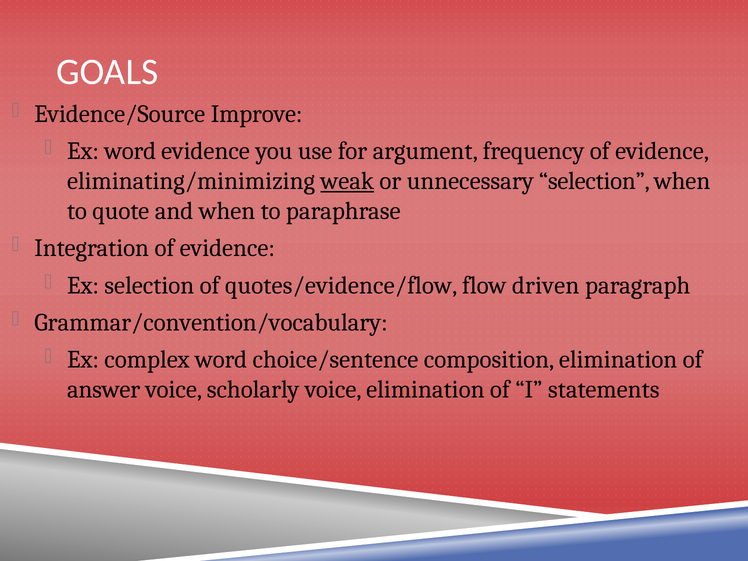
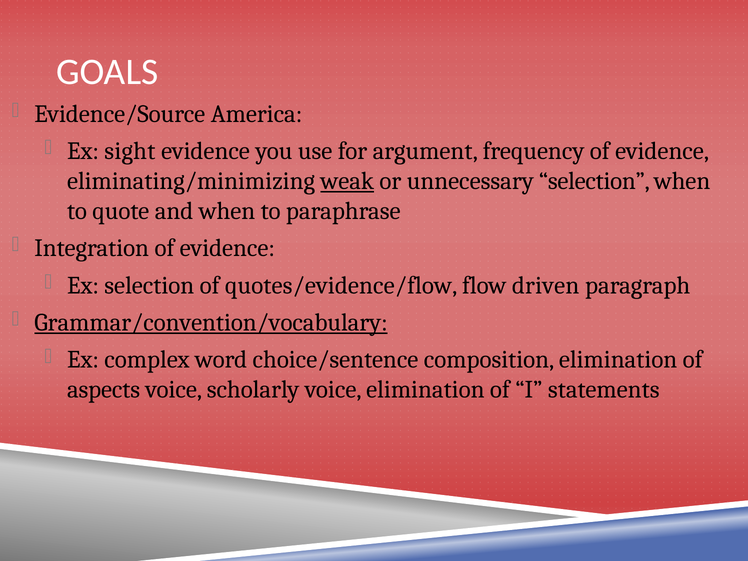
Improve: Improve -> America
Ex word: word -> sight
Grammar/convention/vocabulary underline: none -> present
answer: answer -> aspects
